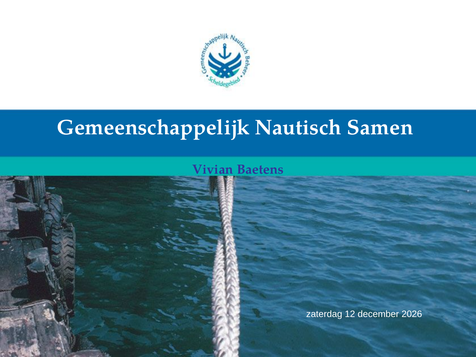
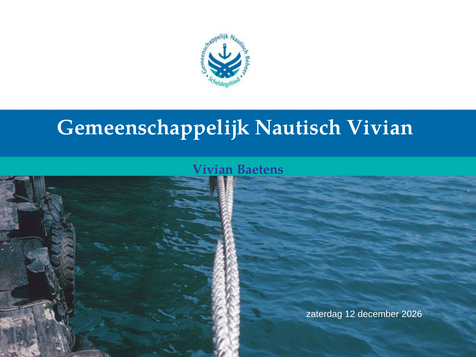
Nautisch Samen: Samen -> Vivian
